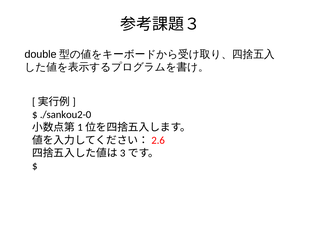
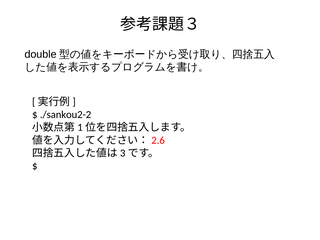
./sankou2-0: ./sankou2-0 -> ./sankou2-2
